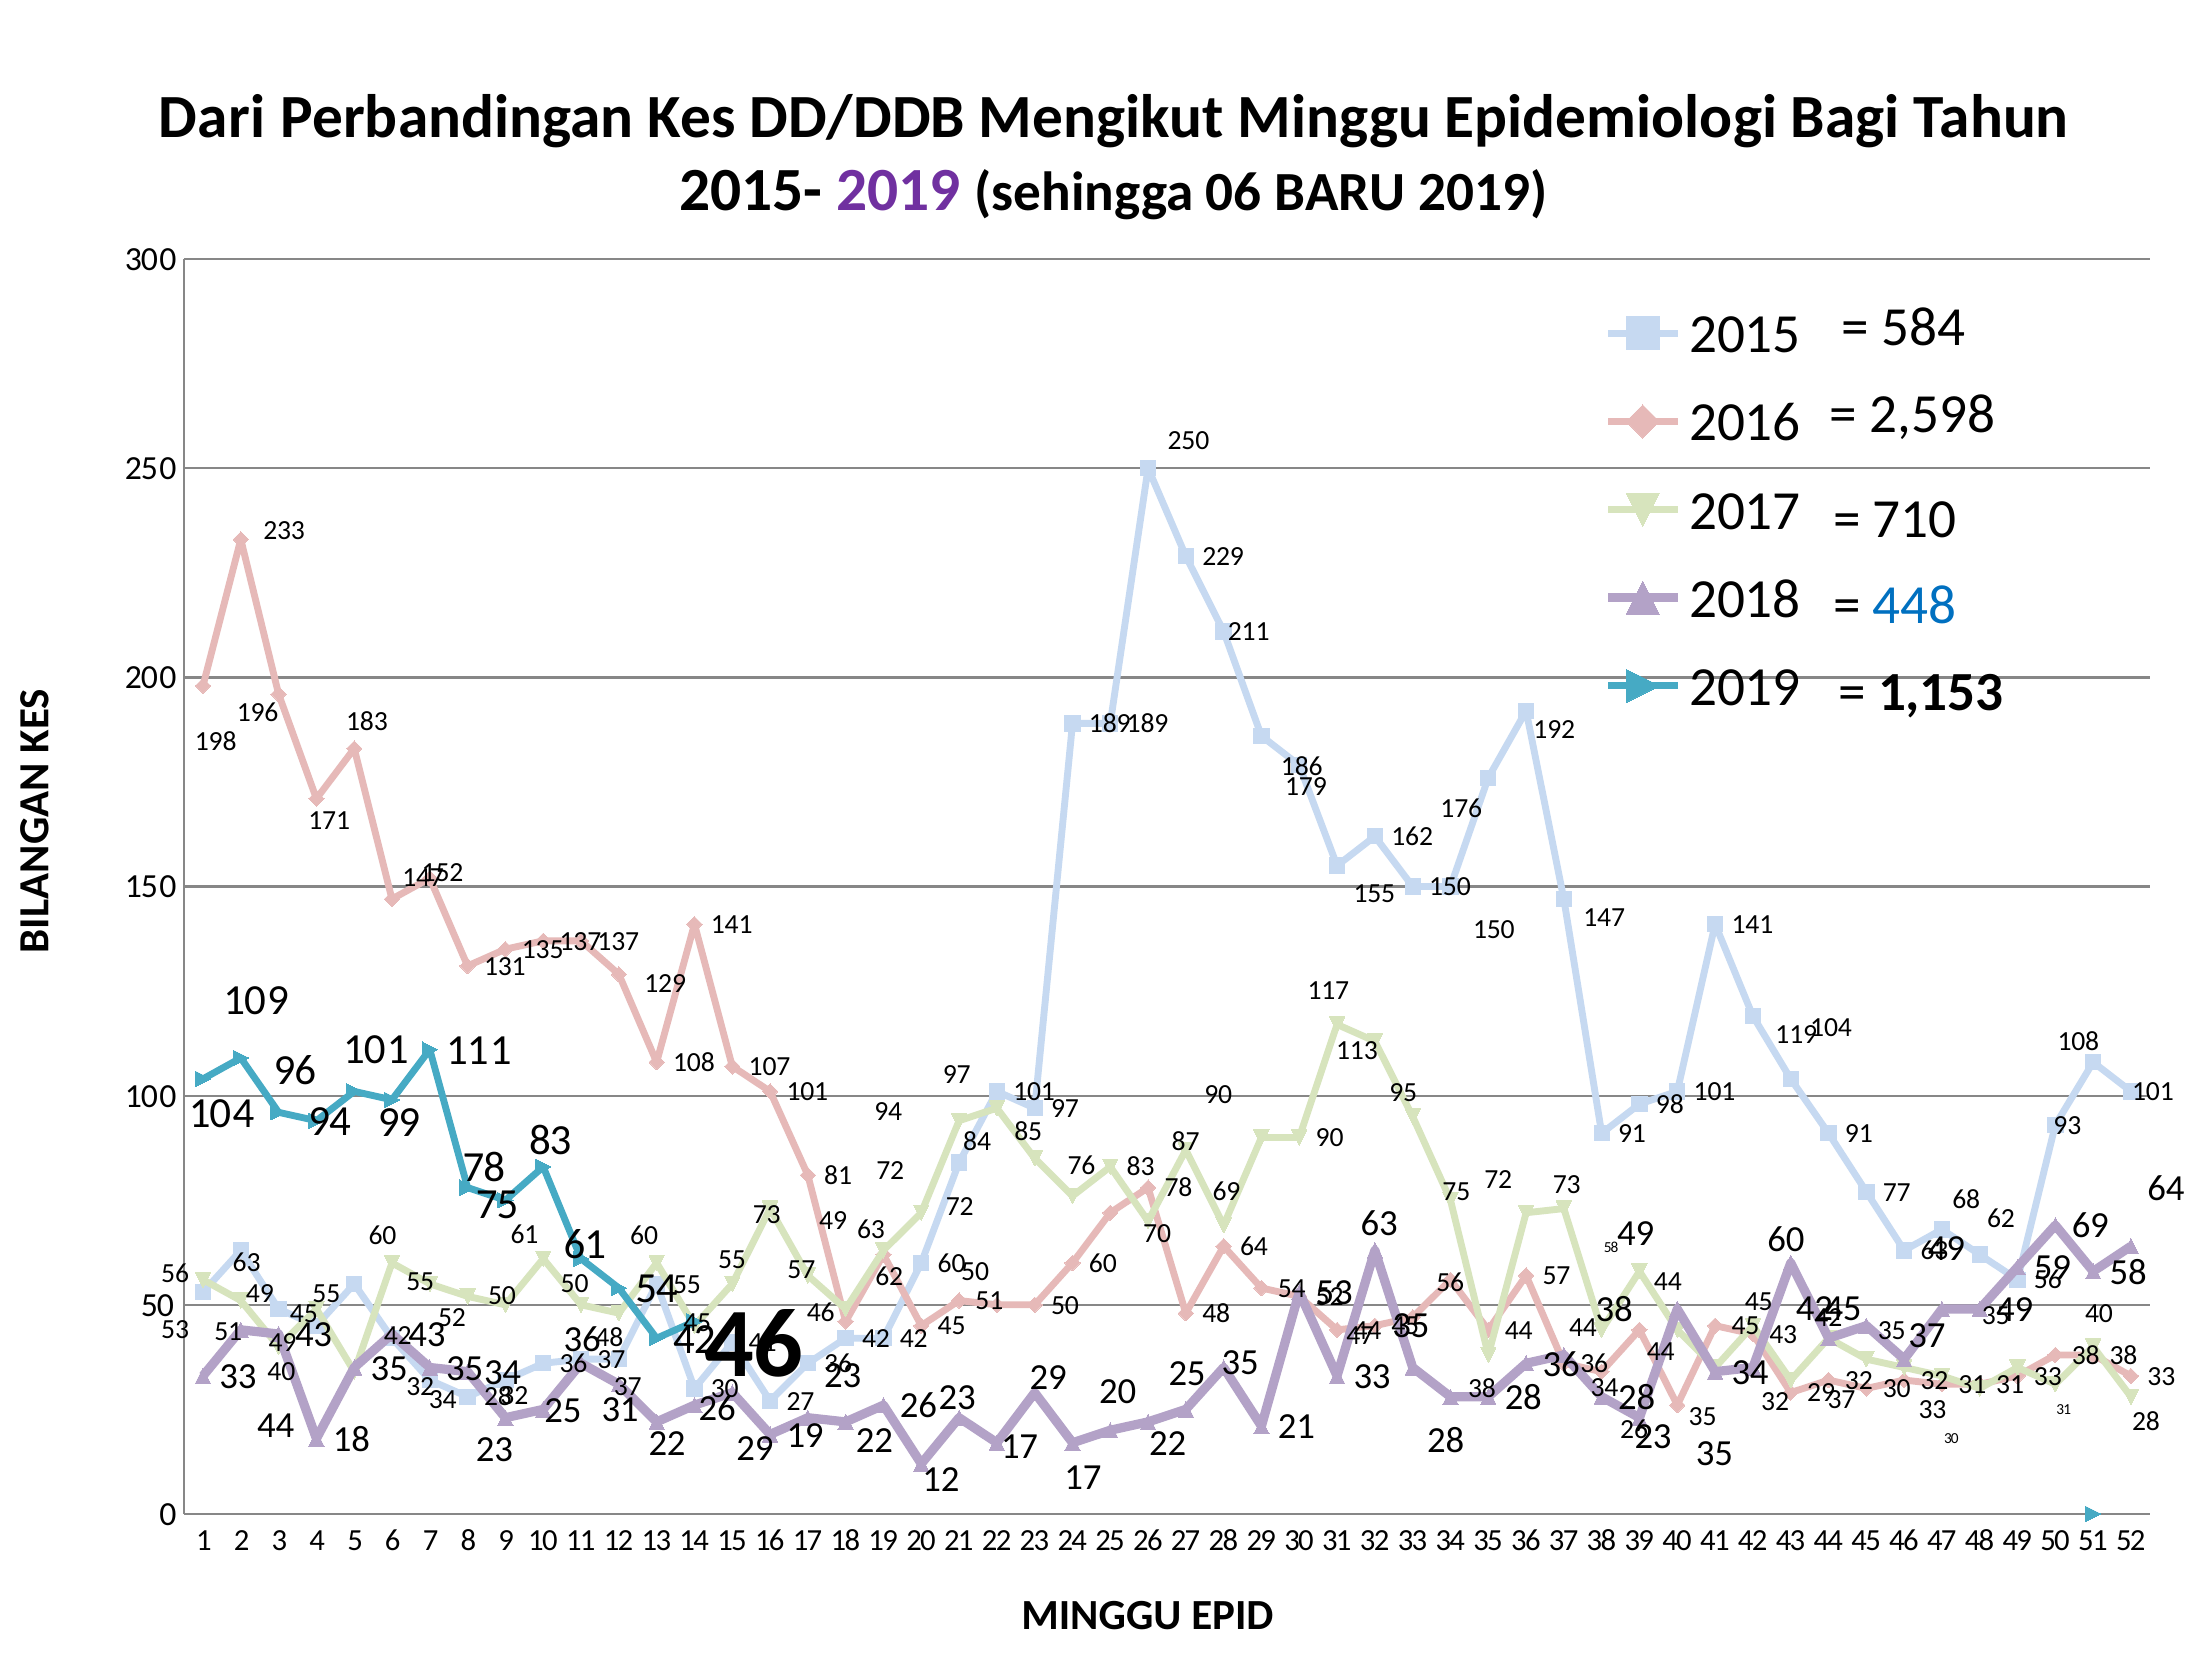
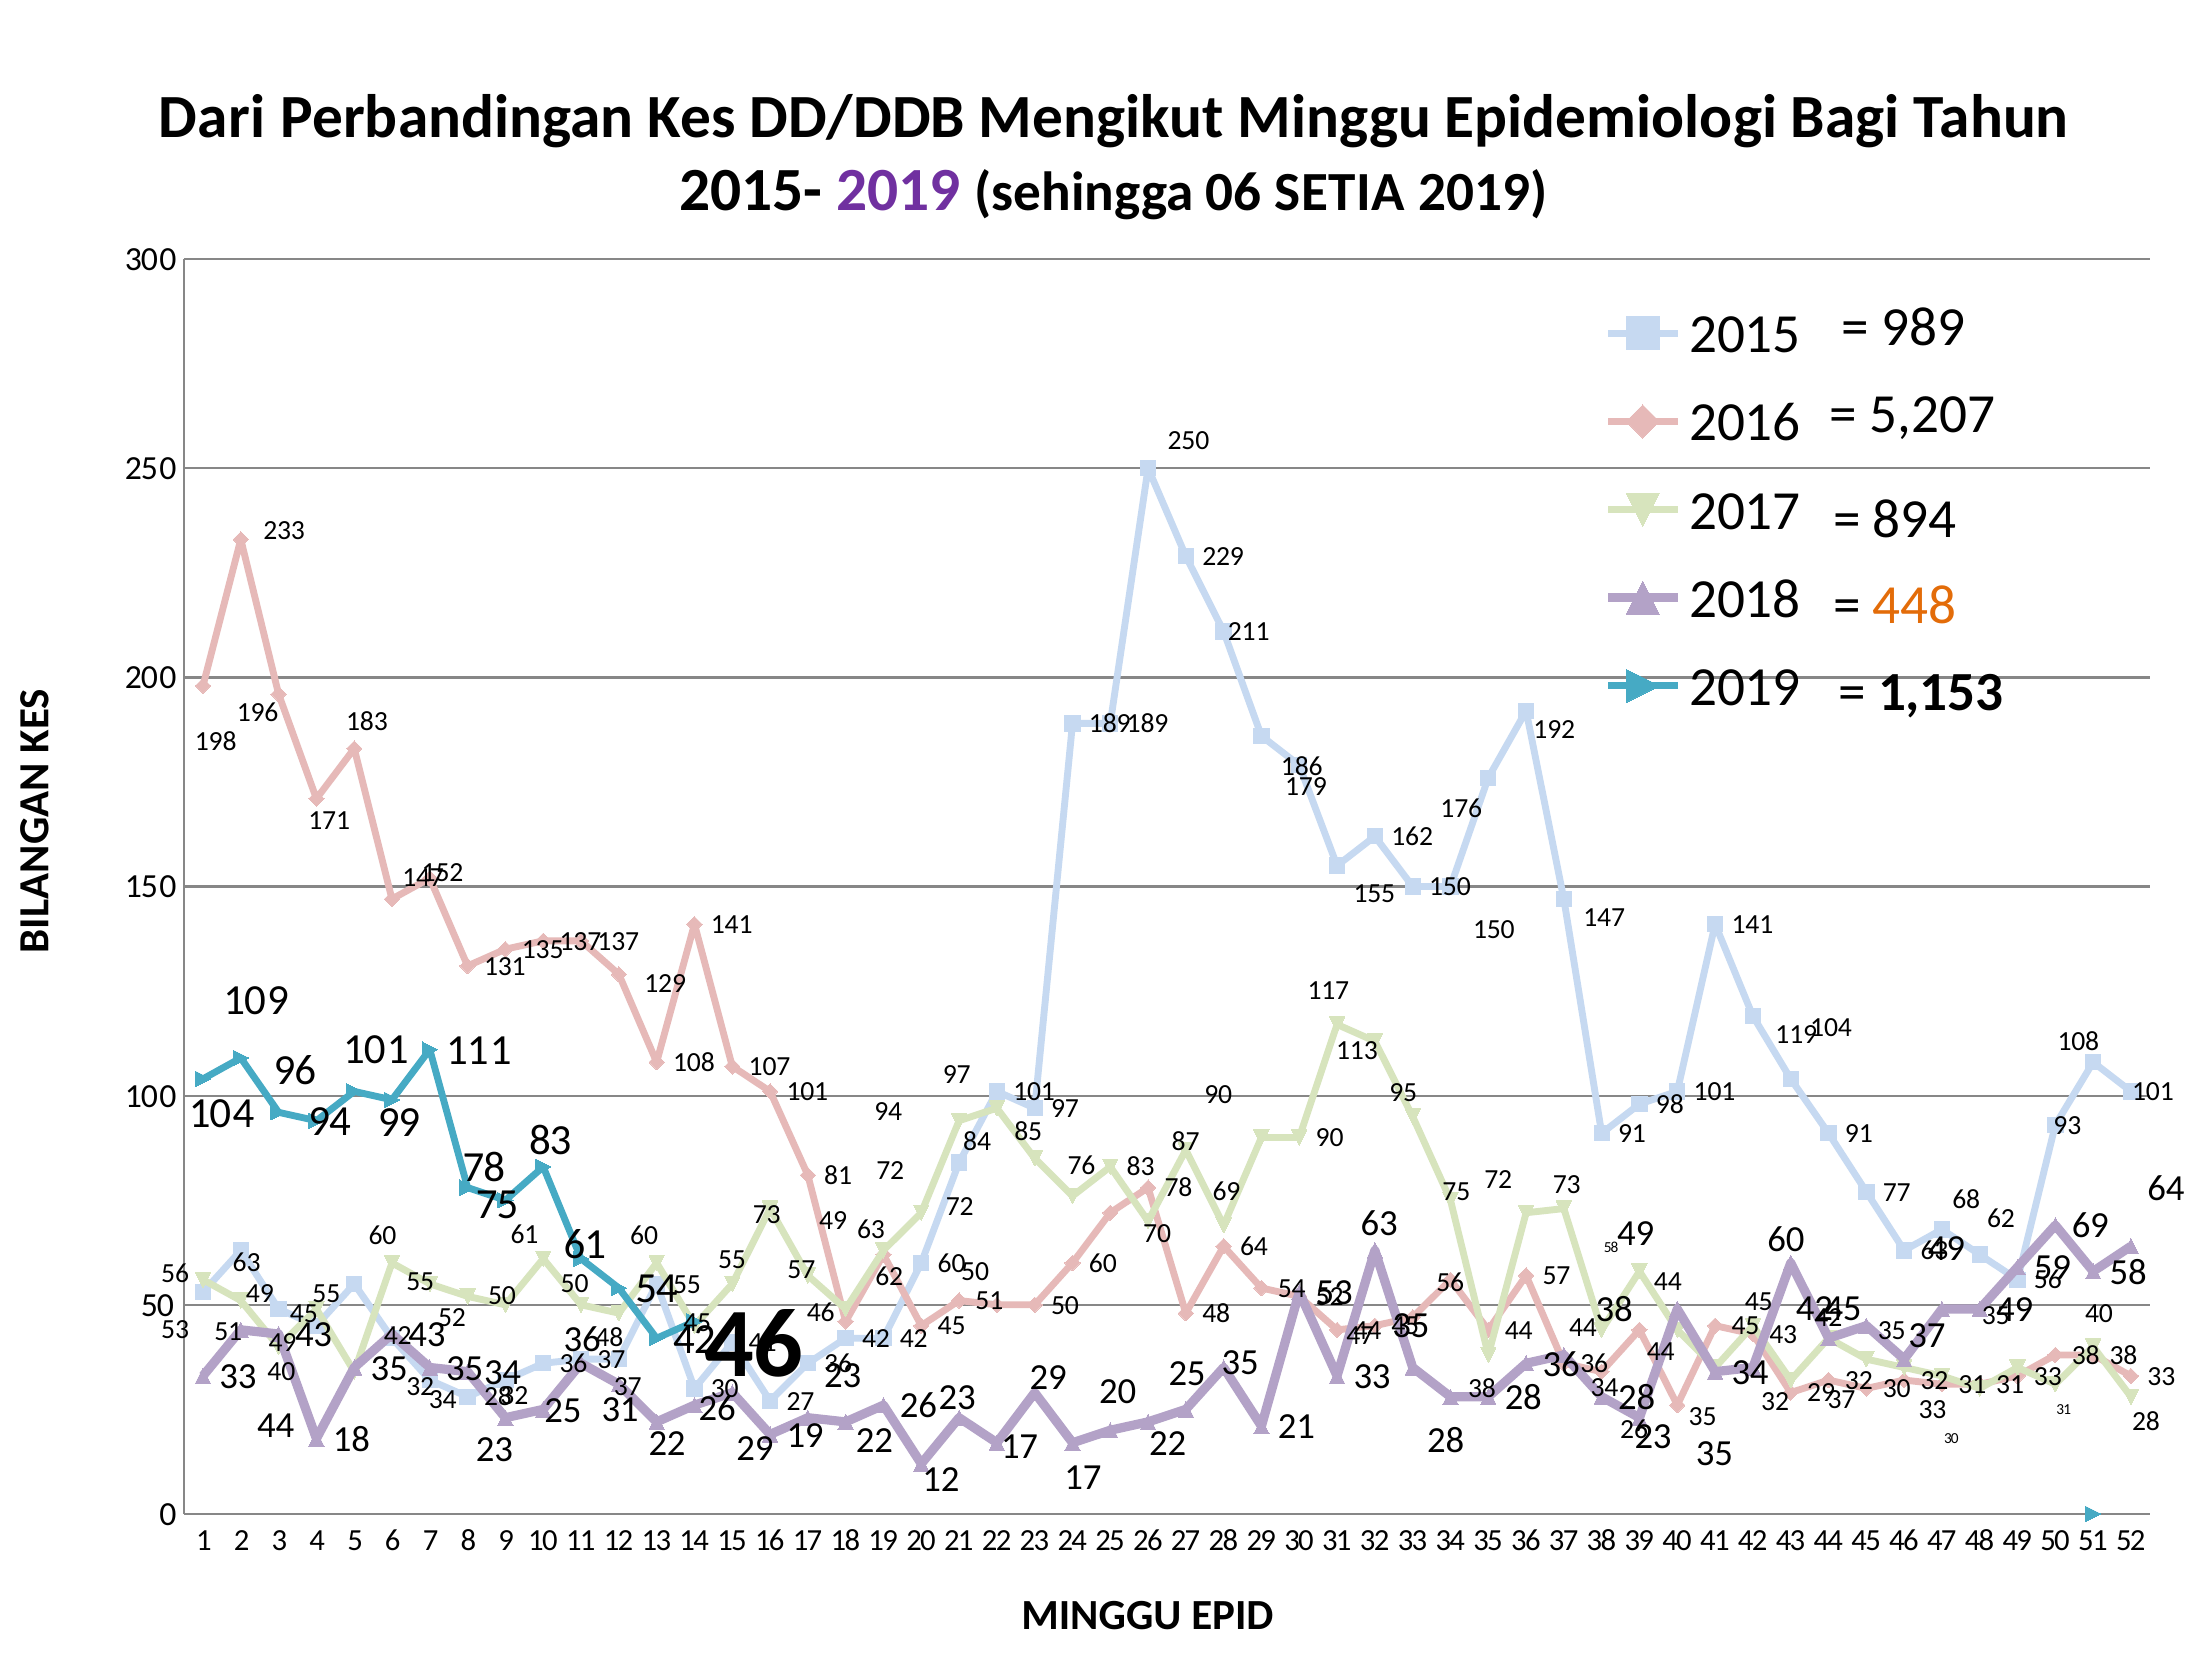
BARU: BARU -> SETIA
584: 584 -> 989
2,598: 2,598 -> 5,207
710: 710 -> 894
448 colour: blue -> orange
